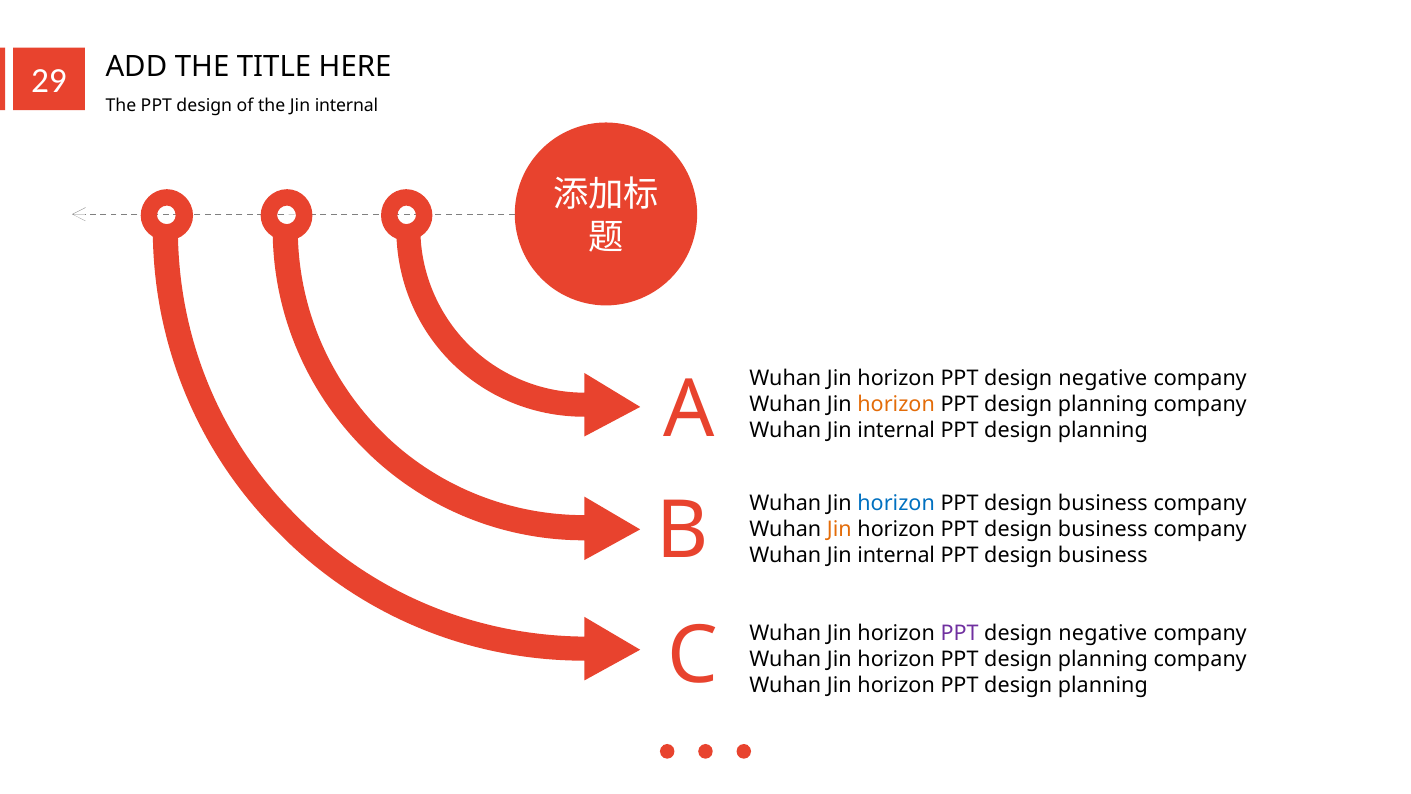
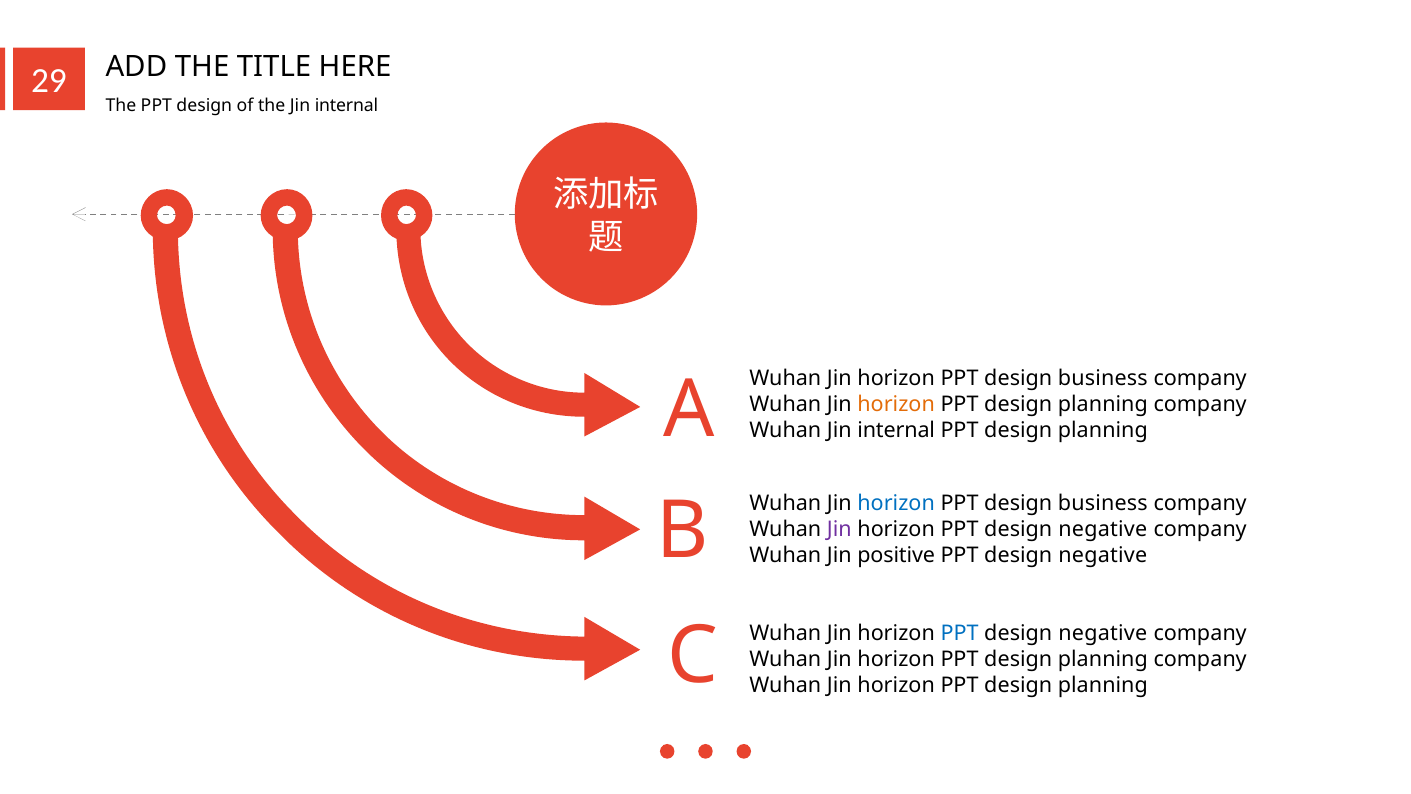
negative at (1103, 378): negative -> business
Jin at (839, 530) colour: orange -> purple
business at (1103, 530): business -> negative
internal at (896, 555): internal -> positive
business at (1103, 555): business -> negative
PPT at (960, 634) colour: purple -> blue
